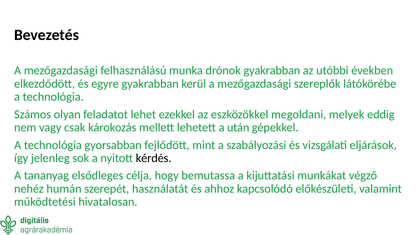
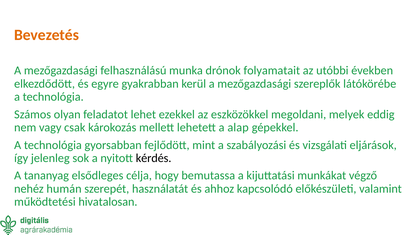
Bevezetés colour: black -> orange
drónok gyakrabban: gyakrabban -> folyamatait
után: után -> alap
